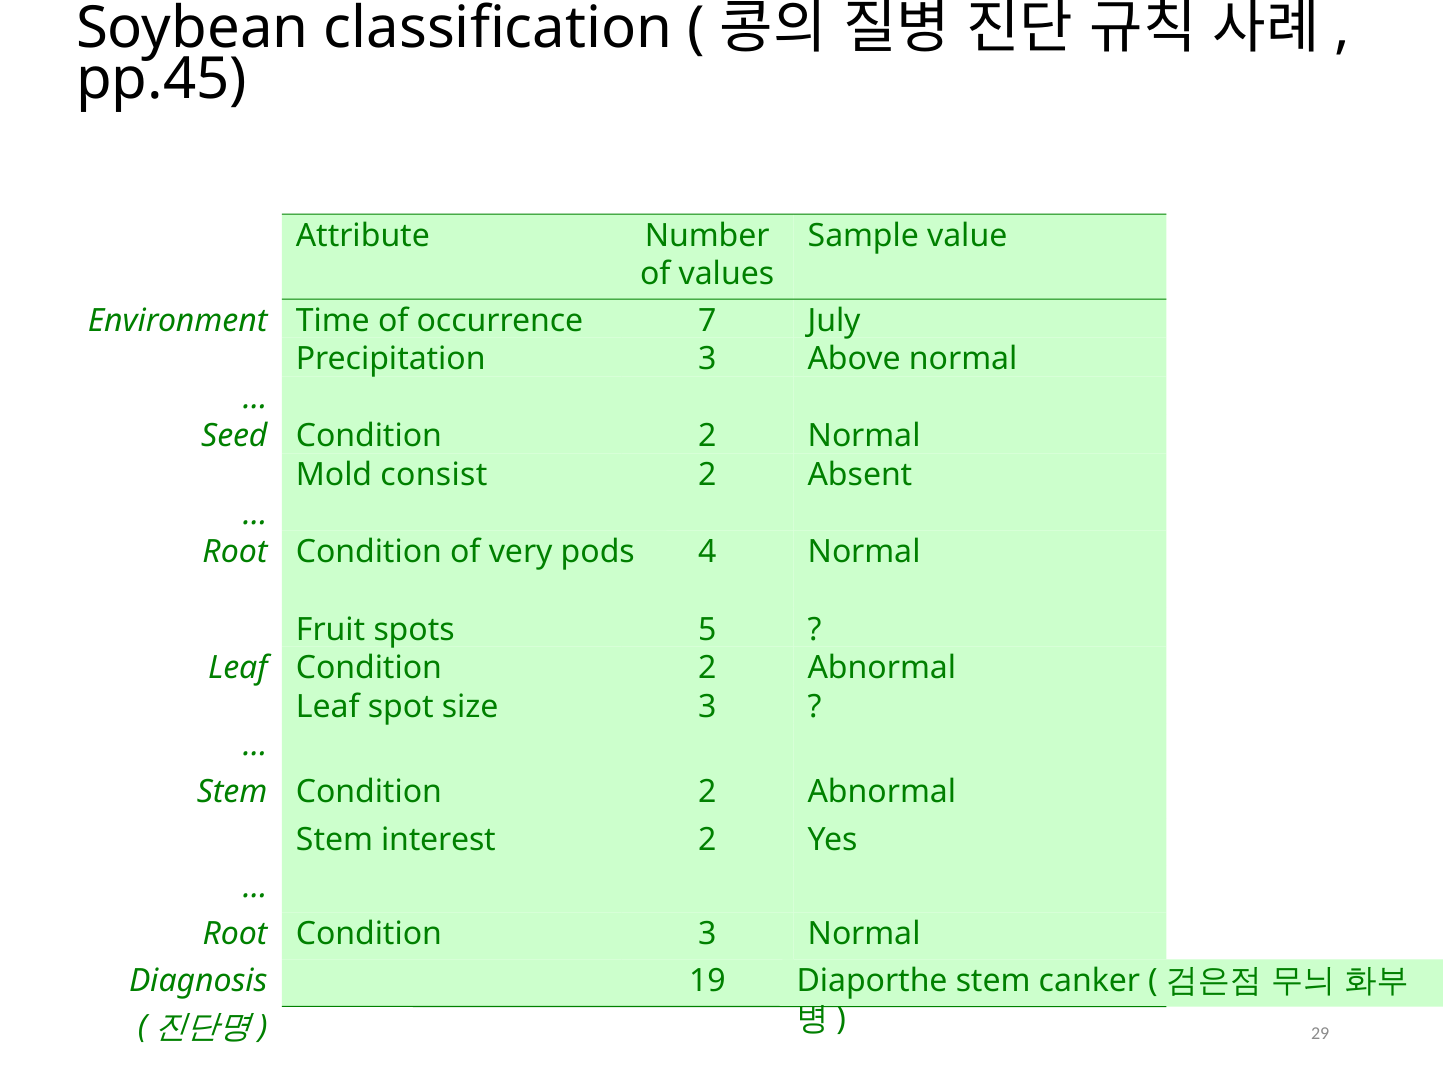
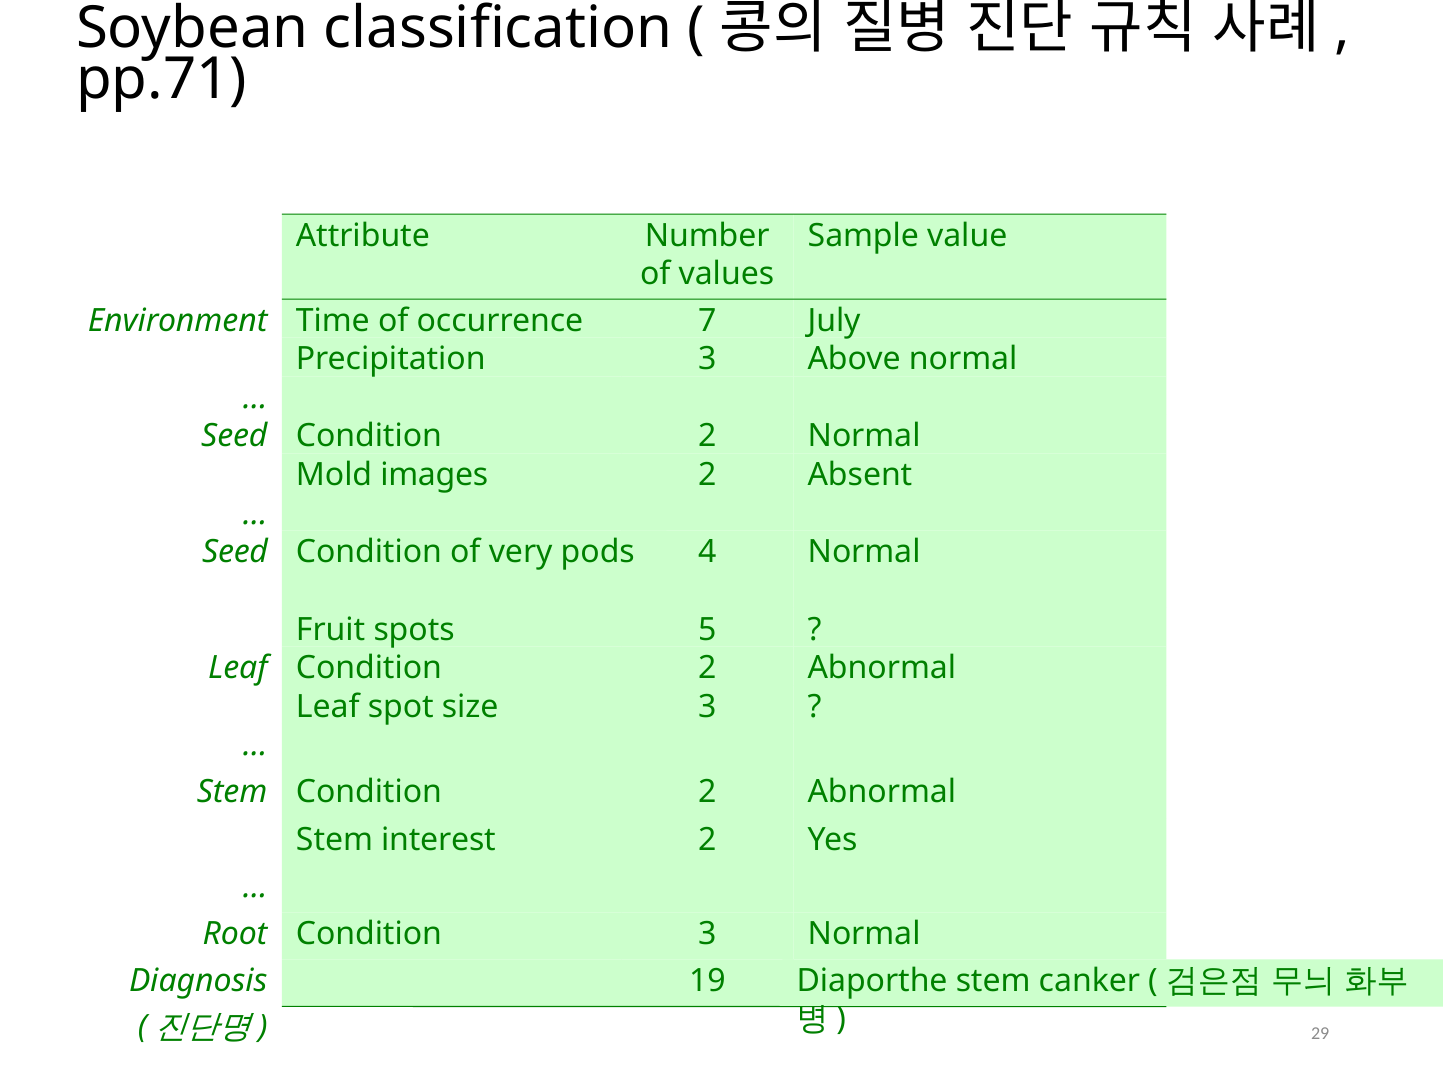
pp.45: pp.45 -> pp.71
consist: consist -> images
Root at (235, 552): Root -> Seed
